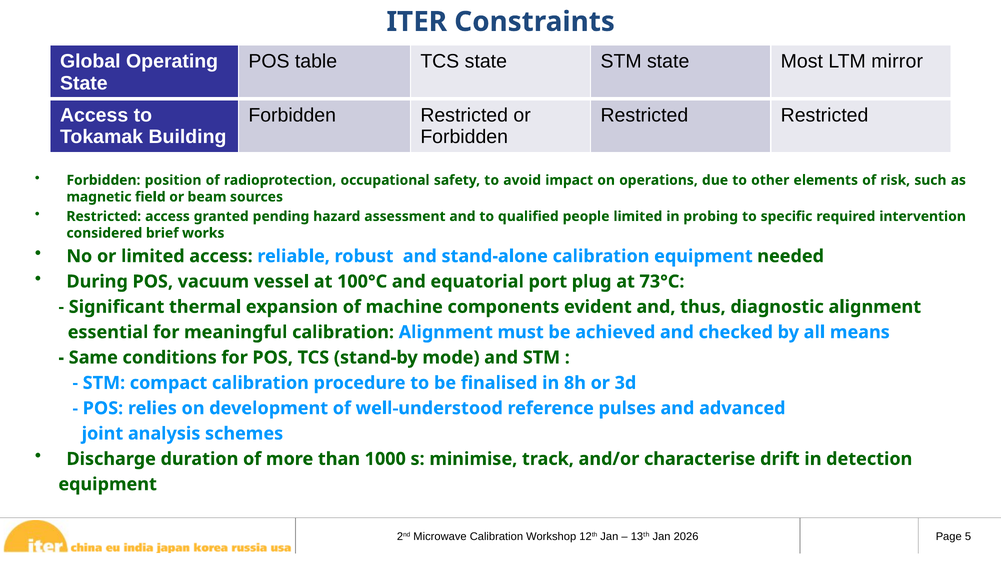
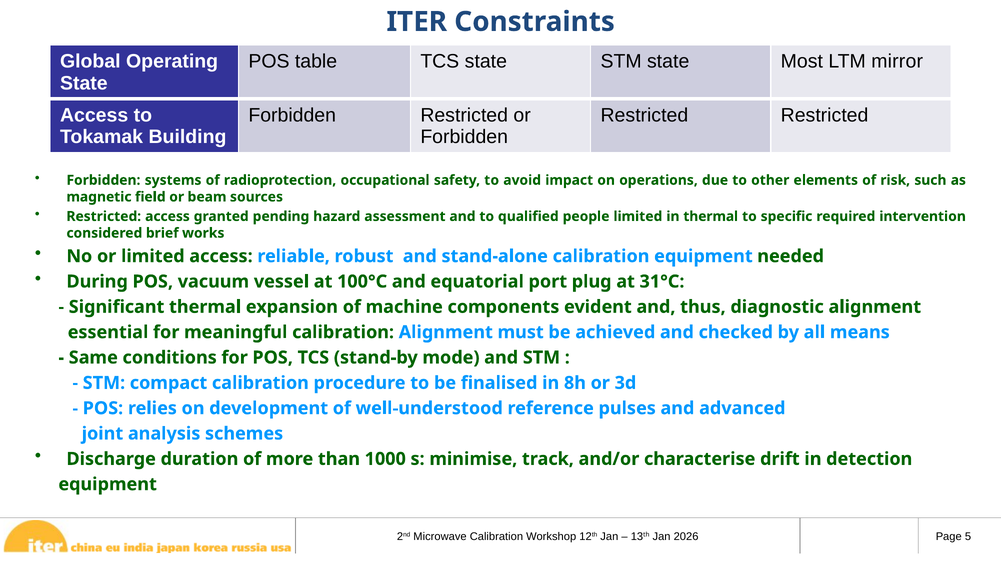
position: position -> systems
in probing: probing -> thermal
73°C: 73°C -> 31°C
